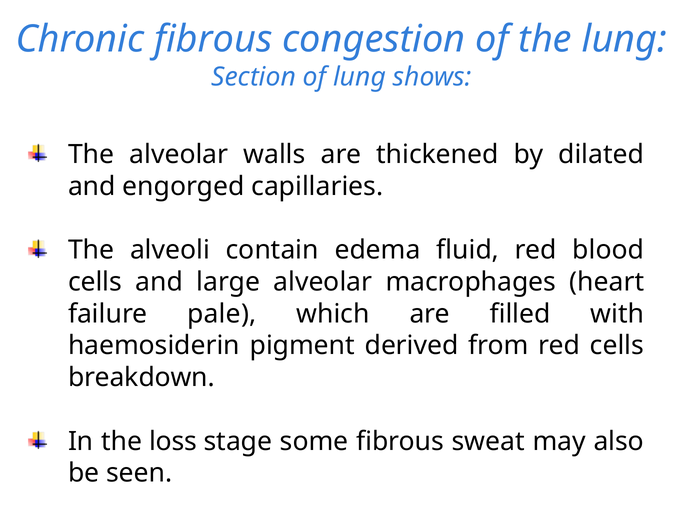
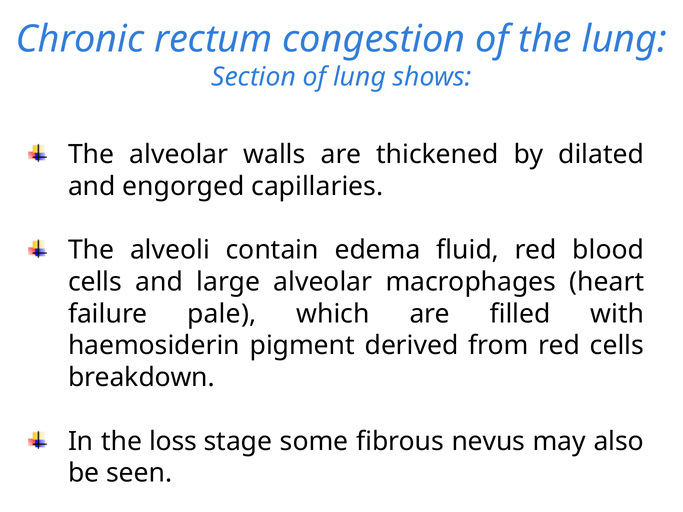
Chronic fibrous: fibrous -> rectum
sweat: sweat -> nevus
